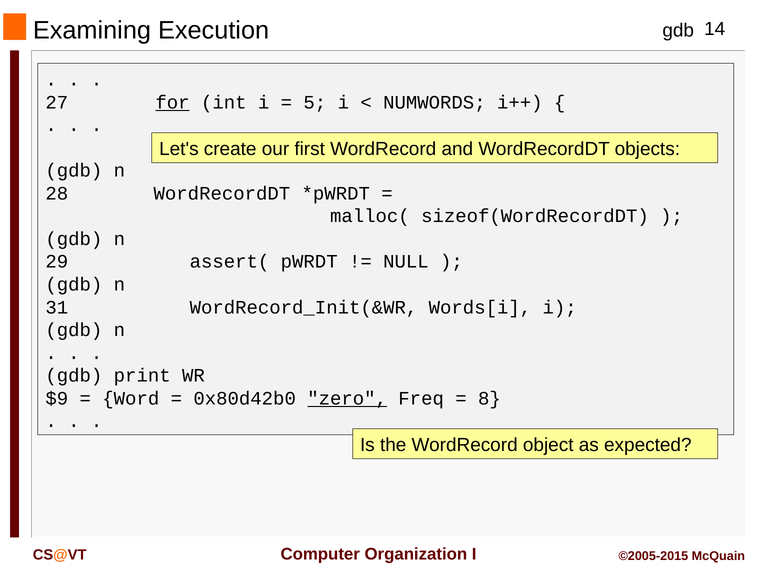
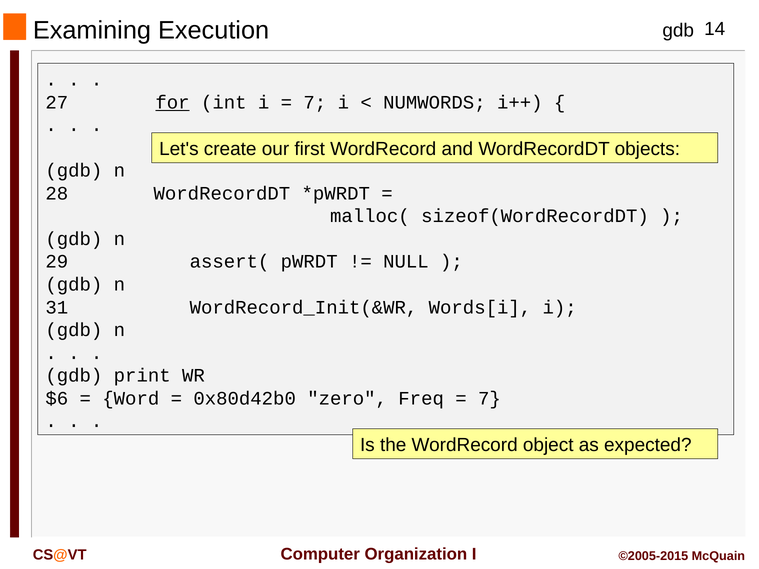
5 at (315, 102): 5 -> 7
$9: $9 -> $6
zero underline: present -> none
8 at (489, 398): 8 -> 7
